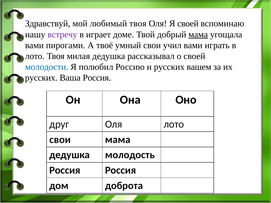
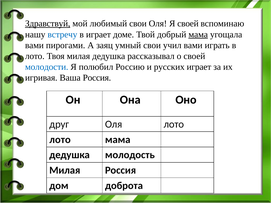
Здравствуй underline: none -> present
любимый твоя: твоя -> свои
встречу colour: purple -> blue
твоё: твоё -> заяц
русских вашем: вашем -> играет
русских at (41, 78): русских -> игривая
свои at (60, 140): свои -> лото
Россия at (65, 170): Россия -> Милая
